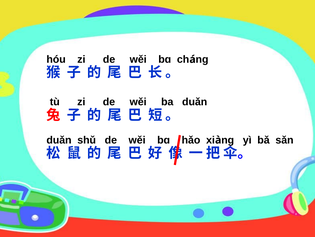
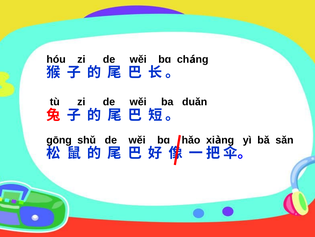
duǎn at (59, 140): duǎn -> gōng
